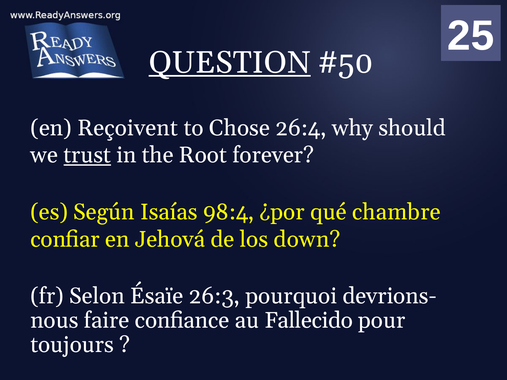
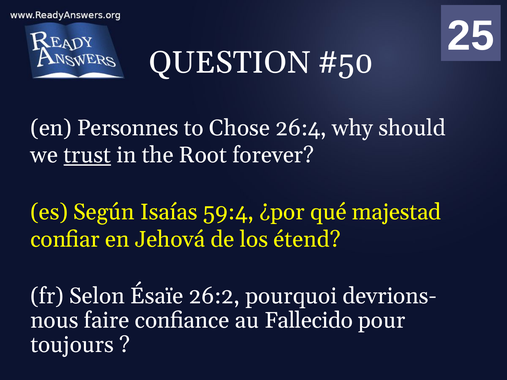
QUESTION underline: present -> none
Reçoivent: Reçoivent -> Personnes
98:4: 98:4 -> 59:4
chambre: chambre -> majestad
down: down -> étend
26:3: 26:3 -> 26:2
